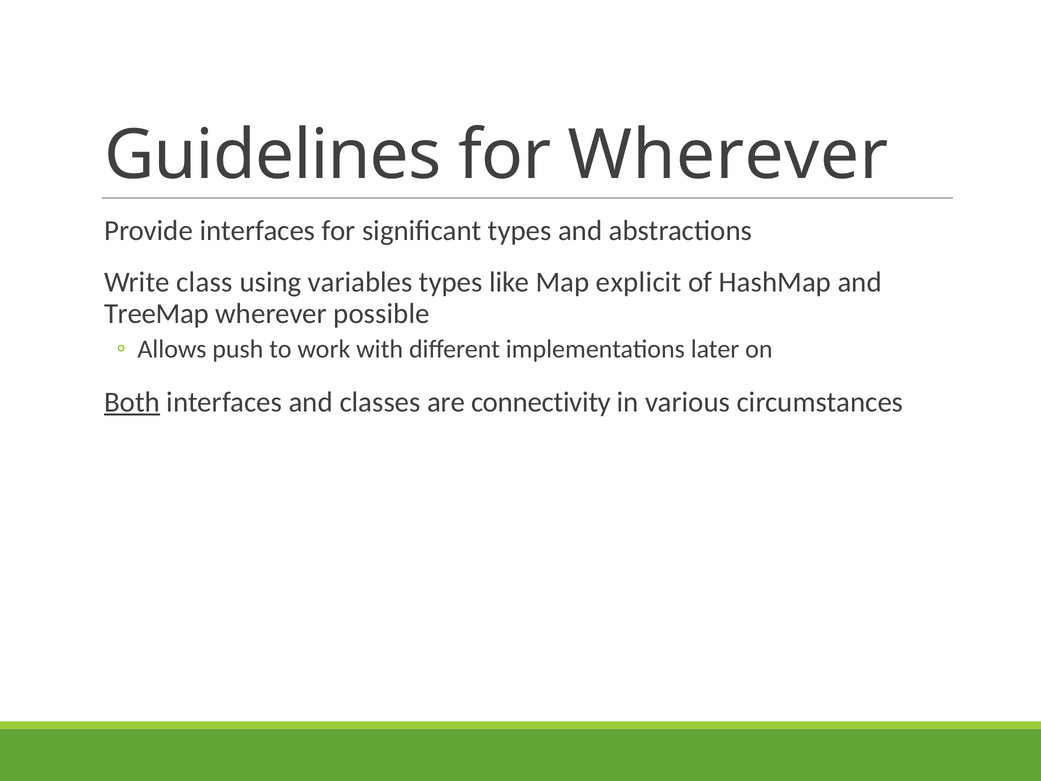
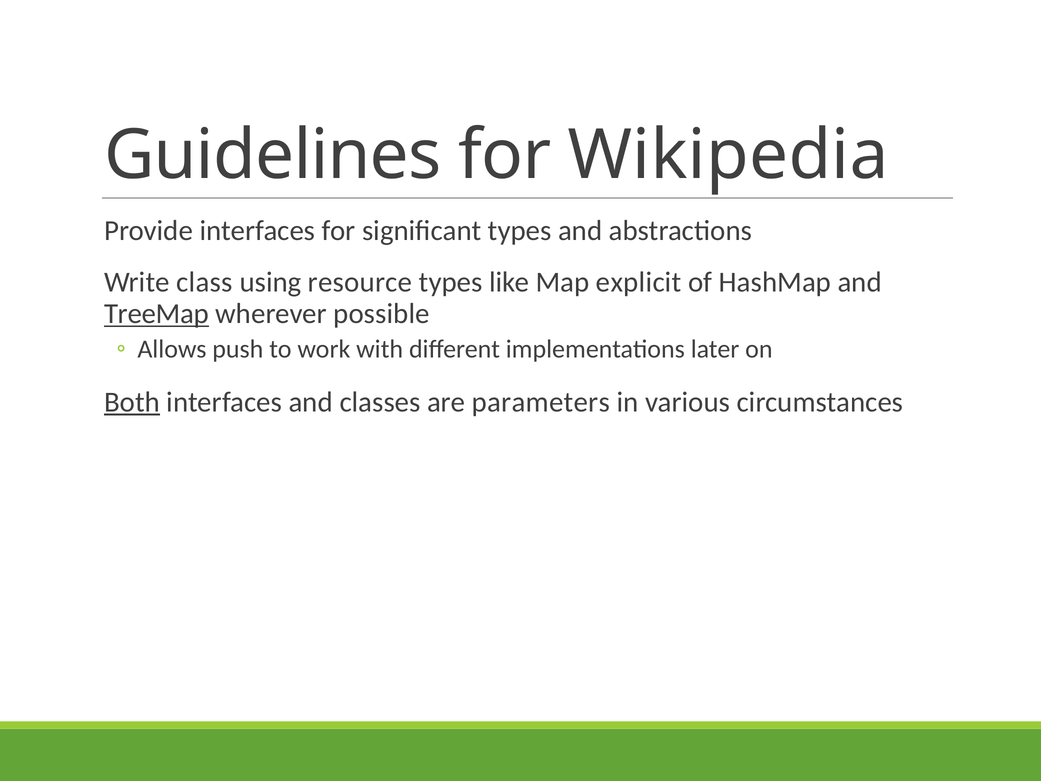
for Wherever: Wherever -> Wikipedia
variables: variables -> resource
TreeMap underline: none -> present
connectivity: connectivity -> parameters
